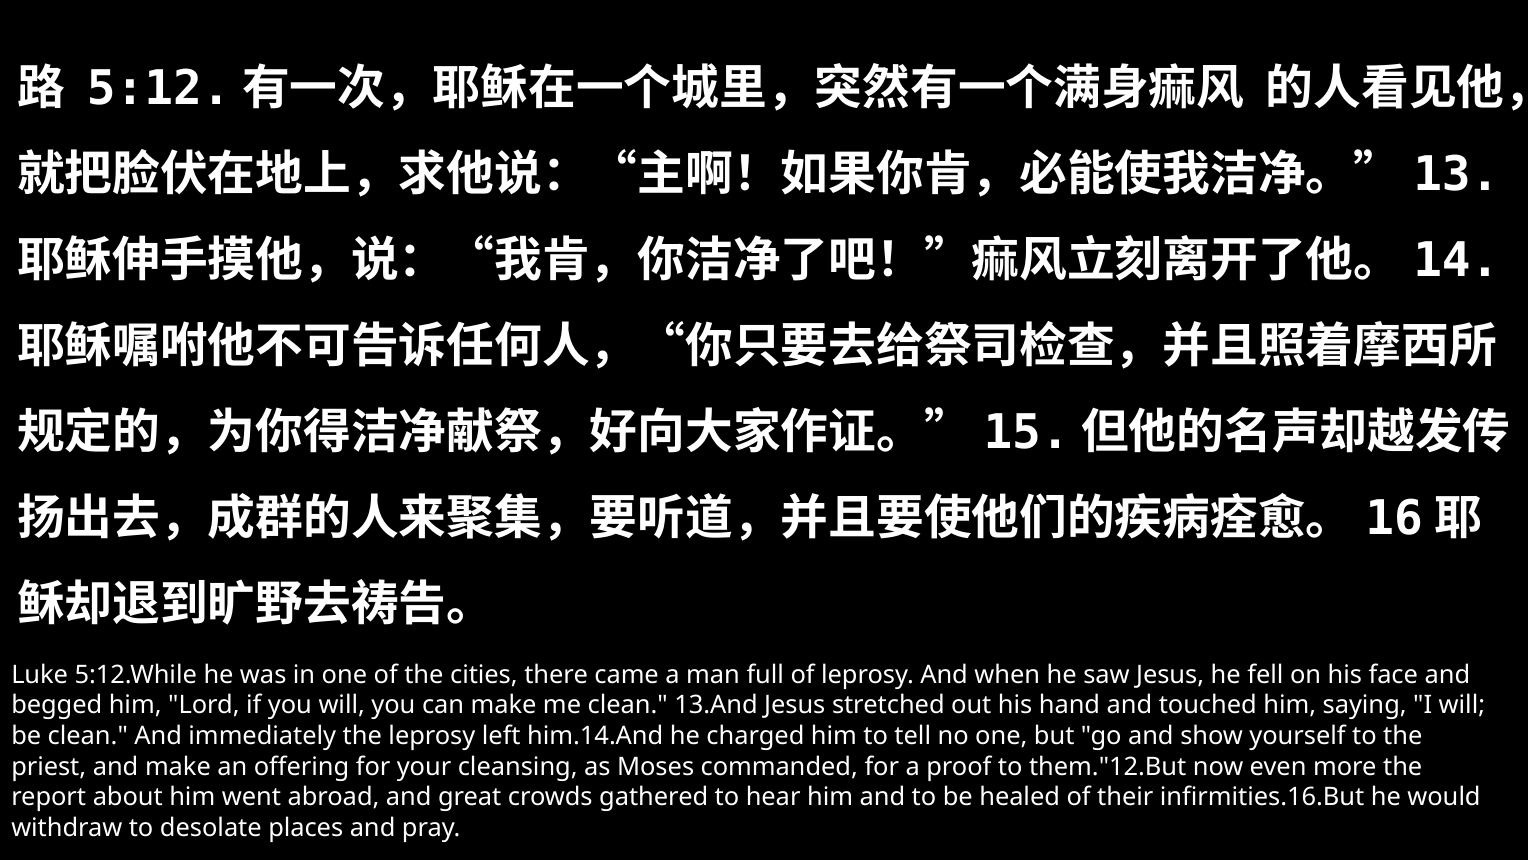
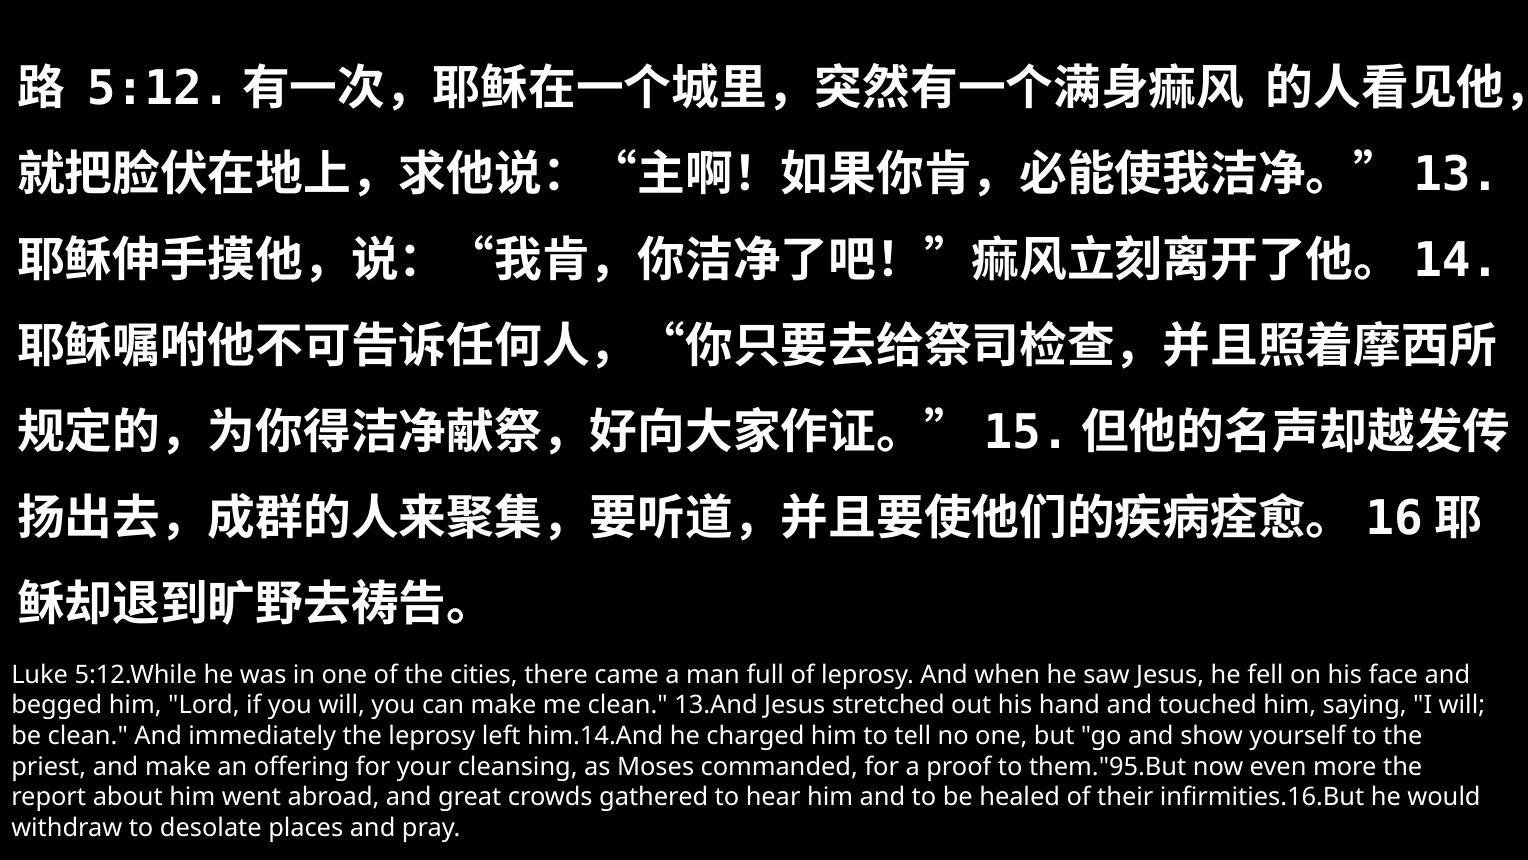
them."12.But: them."12.But -> them."95.But
